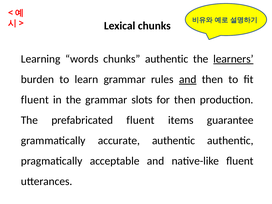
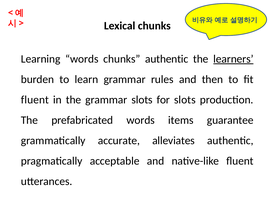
and at (188, 79) underline: present -> none
for then: then -> slots
prefabricated fluent: fluent -> words
accurate authentic: authentic -> alleviates
